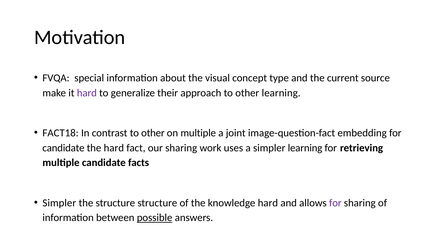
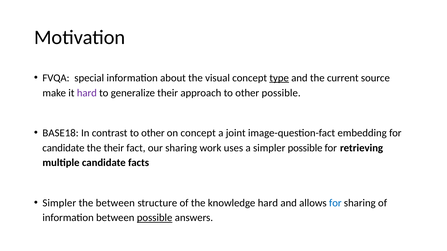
type underline: none -> present
other learning: learning -> possible
FACT18: FACT18 -> BASE18
on multiple: multiple -> concept
the hard: hard -> their
simpler learning: learning -> possible
the structure: structure -> between
for at (335, 203) colour: purple -> blue
